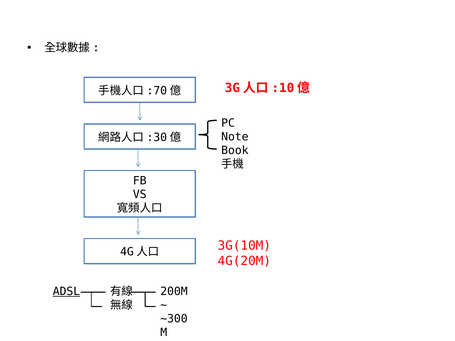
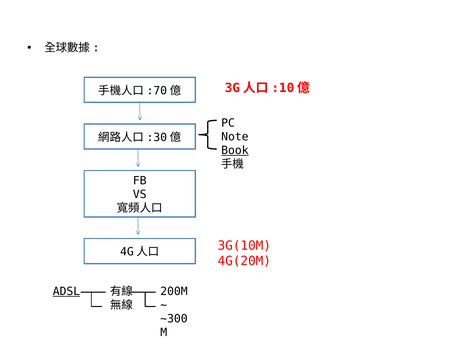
Book underline: none -> present
